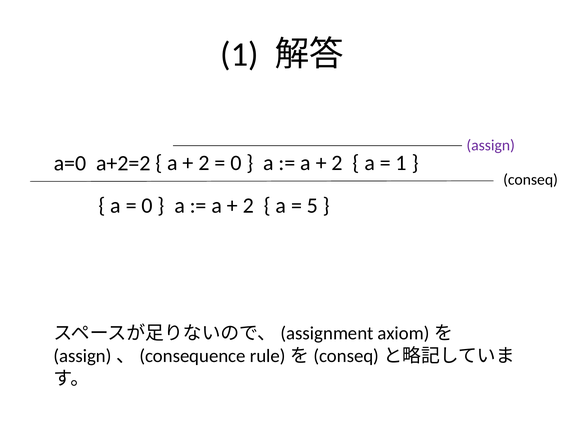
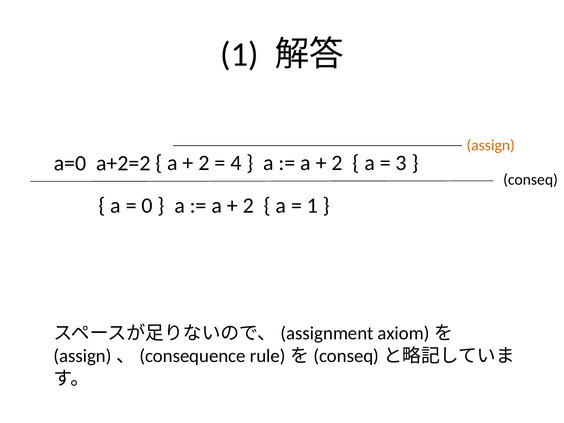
assign colour: purple -> orange
0 at (236, 163): 0 -> 4
1 at (401, 163): 1 -> 3
5 at (312, 206): 5 -> 1
